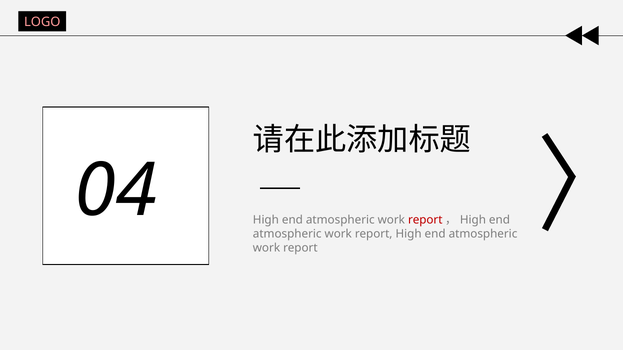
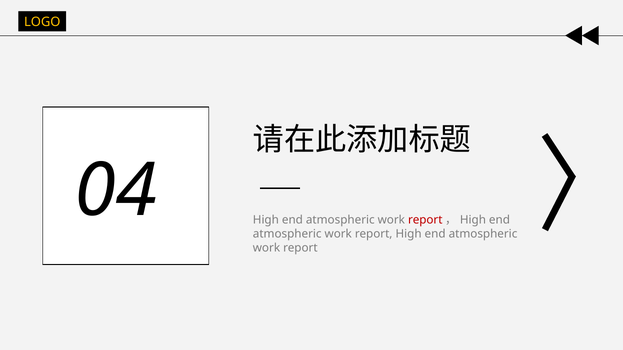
LOGO colour: pink -> yellow
